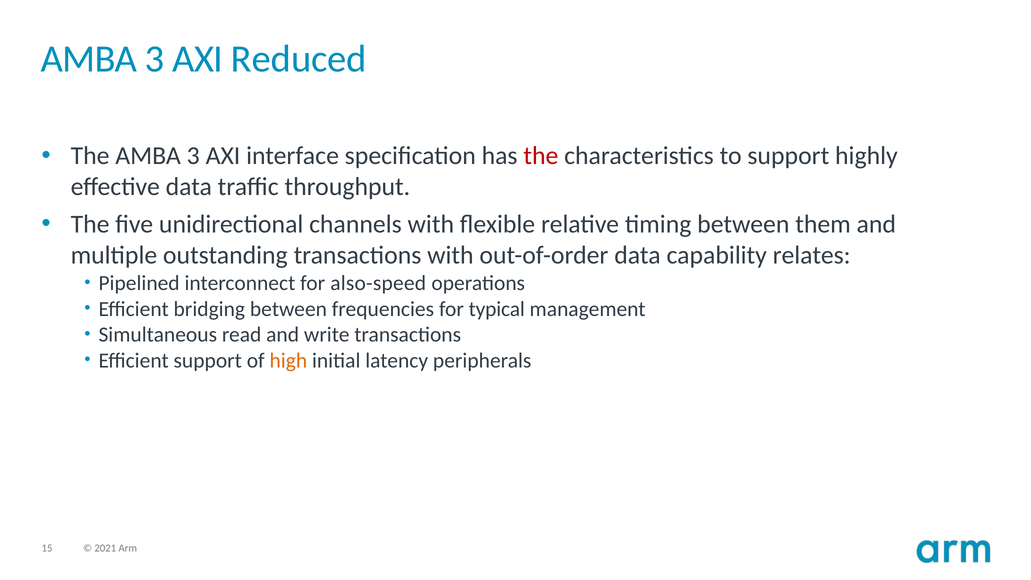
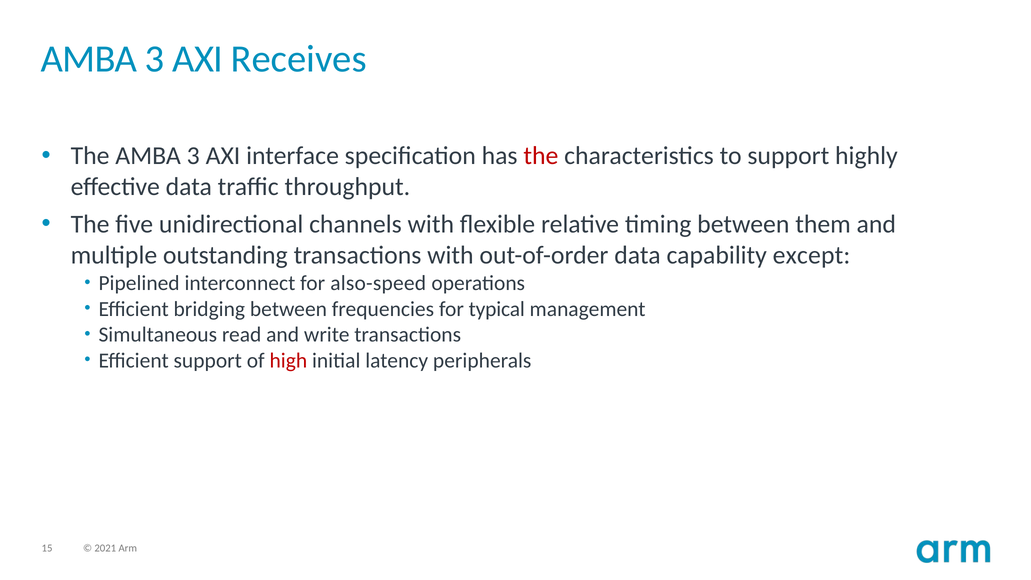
Reduced: Reduced -> Receives
relates: relates -> except
high colour: orange -> red
